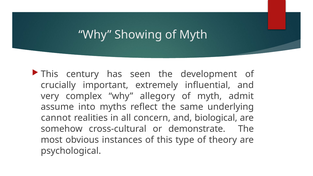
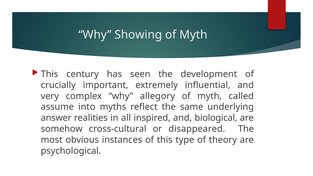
admit: admit -> called
cannot: cannot -> answer
concern: concern -> inspired
demonstrate: demonstrate -> disappeared
